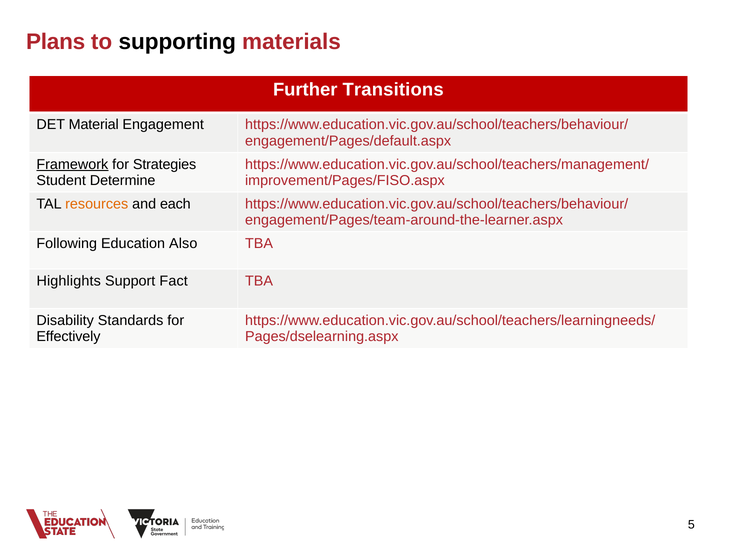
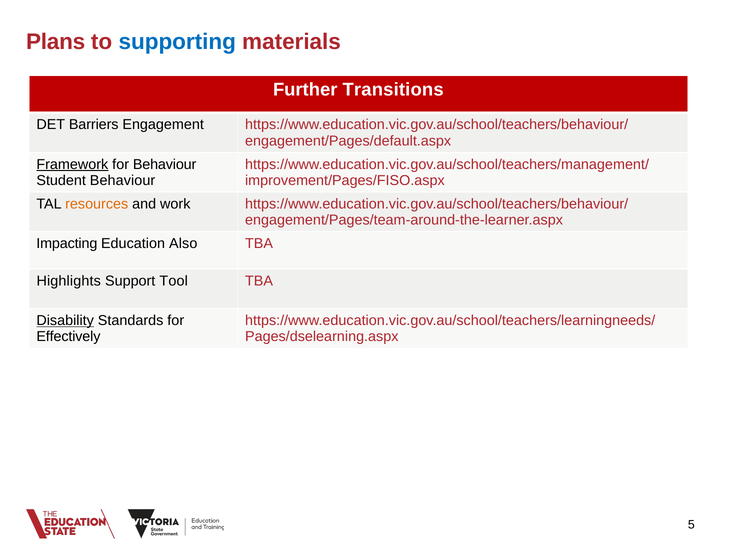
supporting colour: black -> blue
Material: Material -> Barriers
for Strategies: Strategies -> Behaviour
Student Determine: Determine -> Behaviour
each: each -> work
Following: Following -> Impacting
Fact: Fact -> Tool
Disability underline: none -> present
